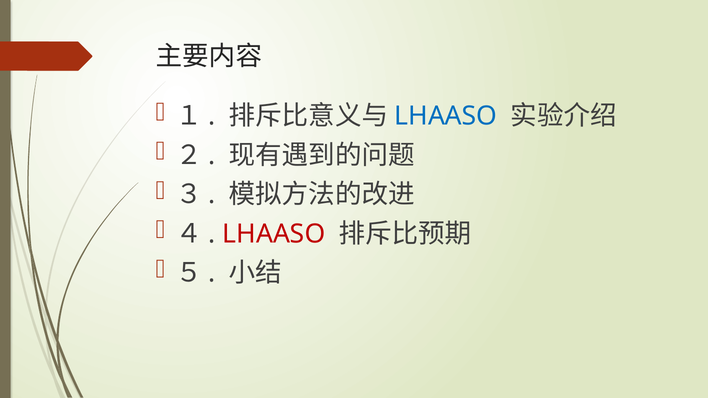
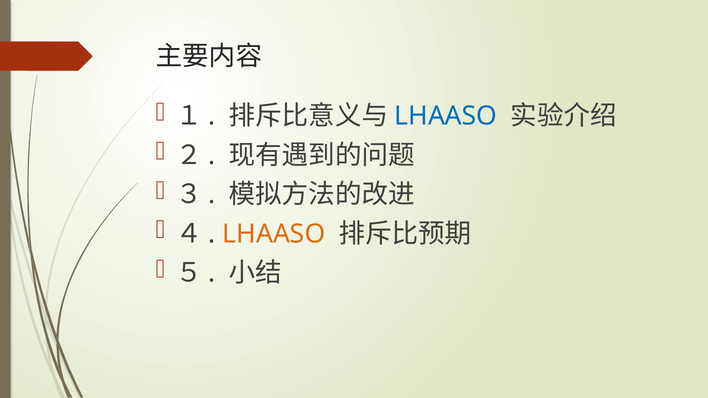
LHAASO at (274, 234) colour: red -> orange
